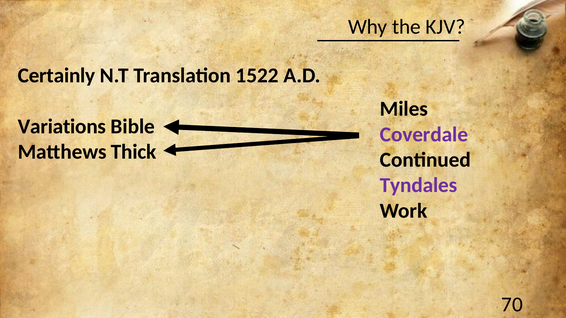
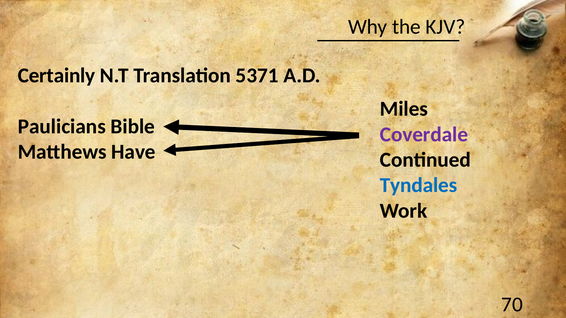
1522: 1522 -> 5371
Variations: Variations -> Paulicians
Thick: Thick -> Have
Tyndales colour: purple -> blue
